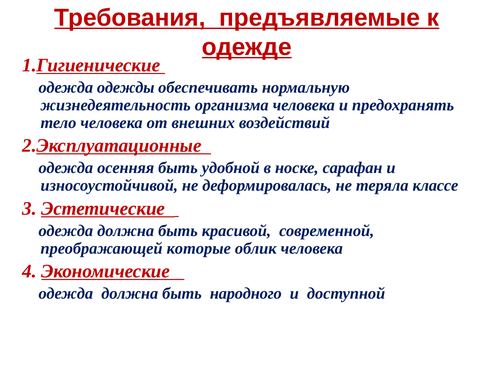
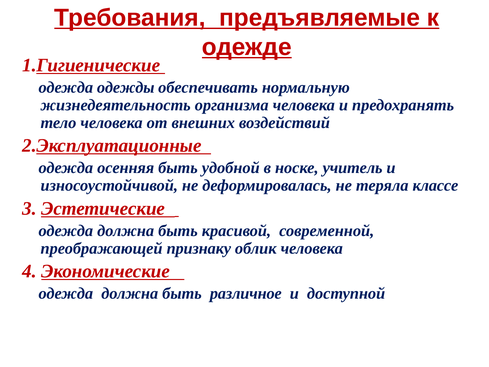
сарафан: сарафан -> учитель
которые: которые -> признаку
народного: народного -> различное
